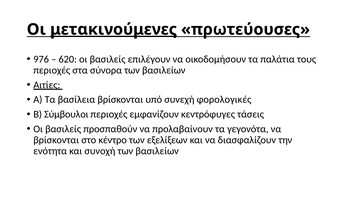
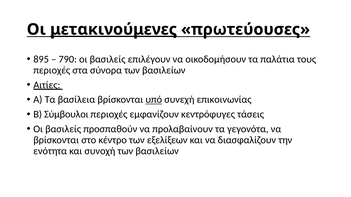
976: 976 -> 895
620: 620 -> 790
υπό underline: none -> present
φορολογικές: φορολογικές -> επικοινωνίας
